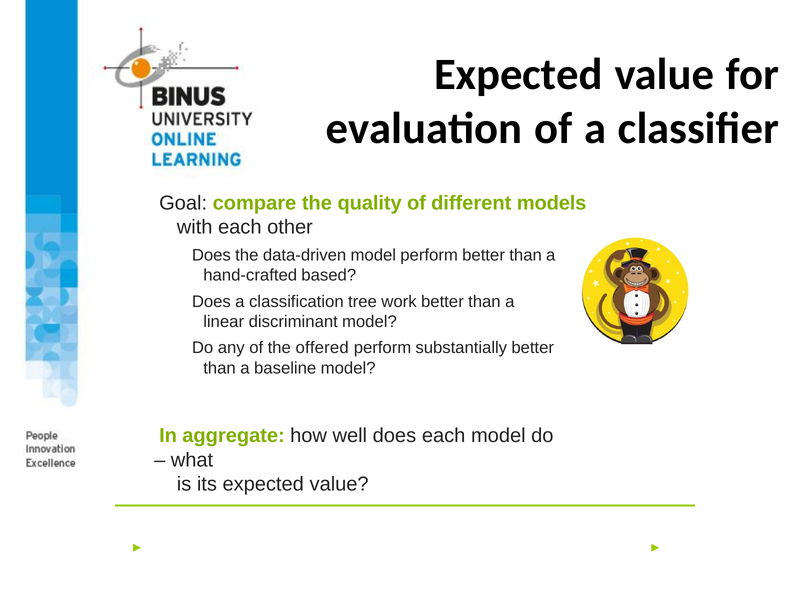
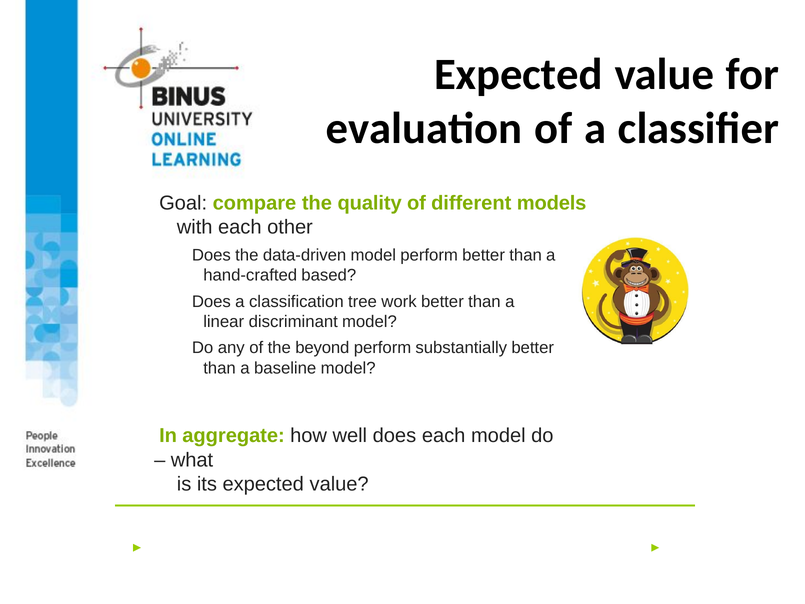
offered: offered -> beyond
